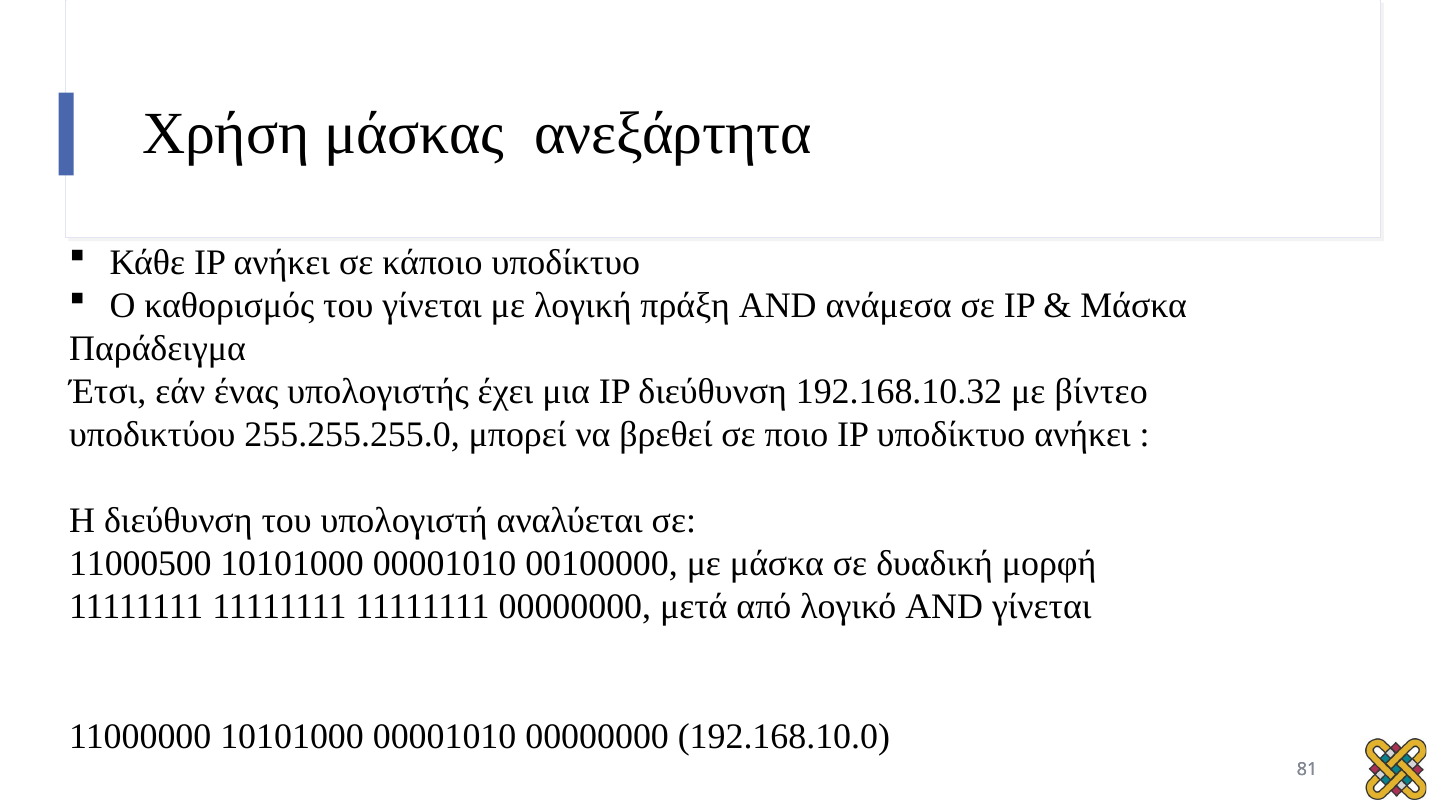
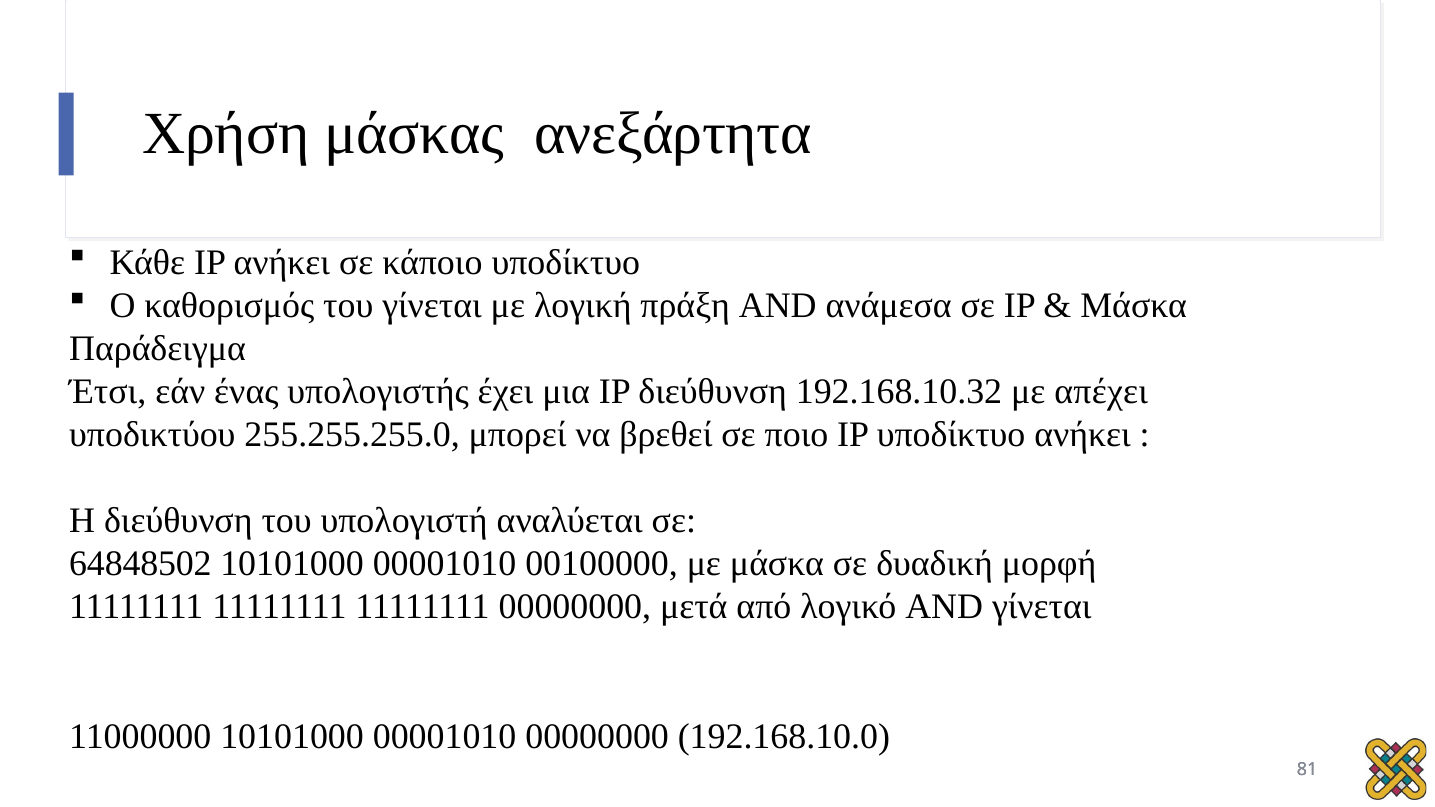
βίντεο: βίντεο -> απέχει
11000500: 11000500 -> 64848502
